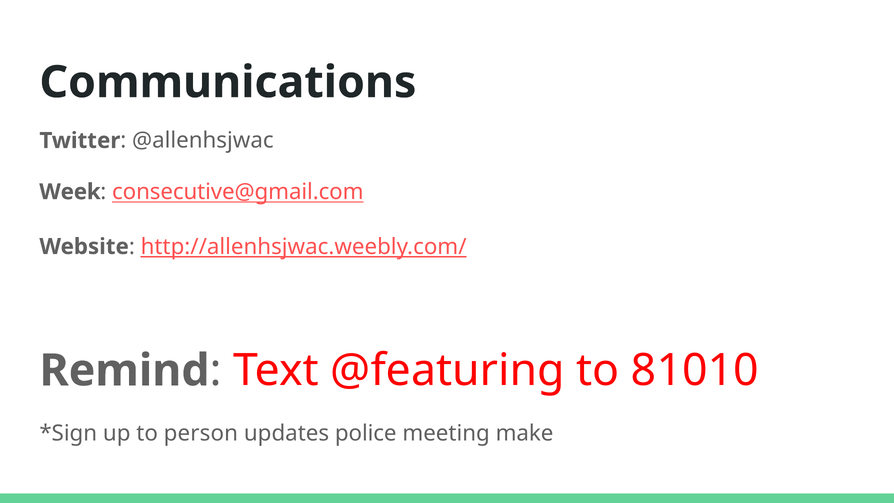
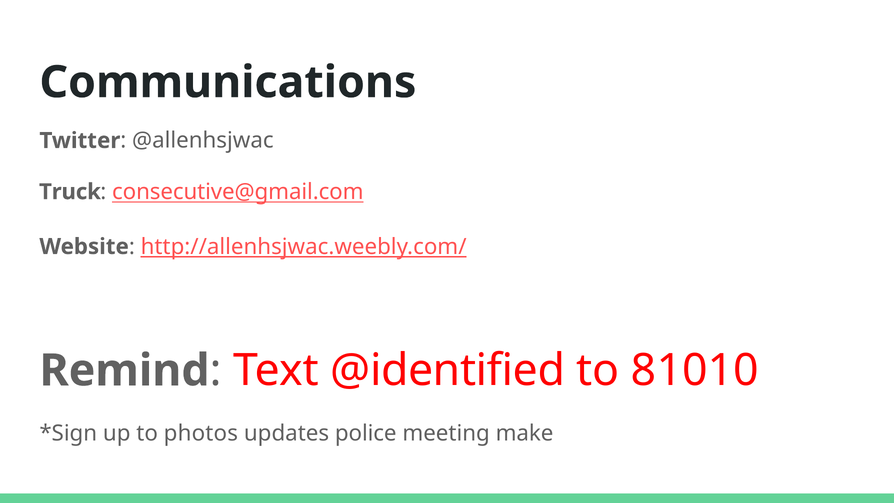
Week: Week -> Truck
@featuring: @featuring -> @identified
person: person -> photos
